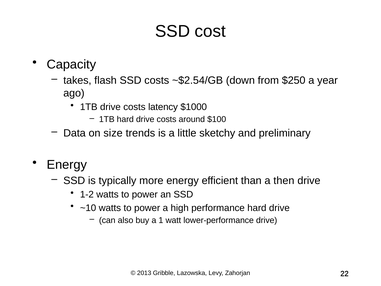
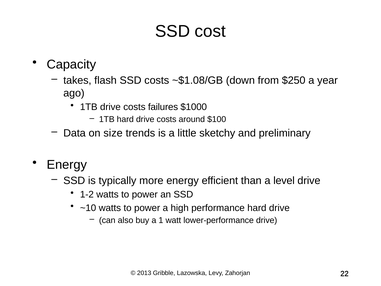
~$2.54/GB: ~$2.54/GB -> ~$1.08/GB
latency: latency -> failures
then: then -> level
